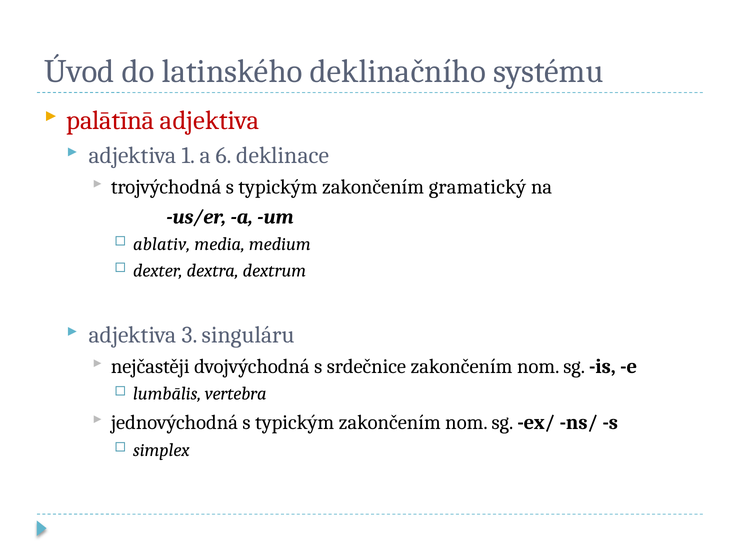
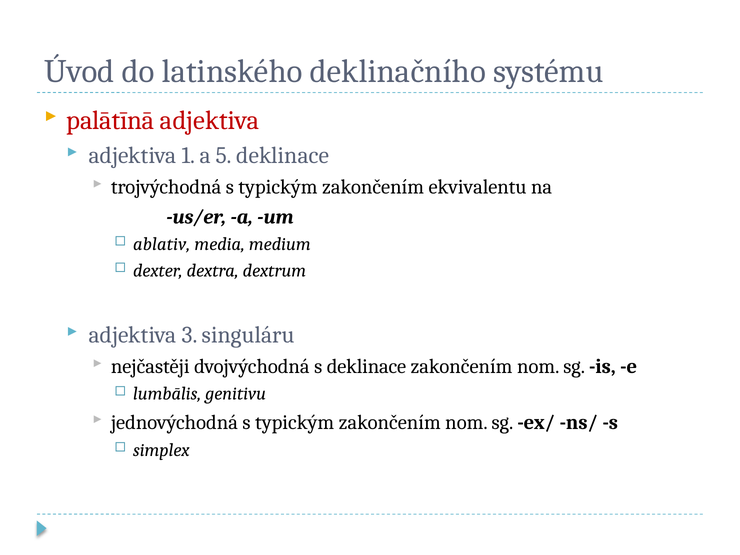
6: 6 -> 5
gramatický: gramatický -> ekvivalentu
s srdečnice: srdečnice -> deklinace
vertebra: vertebra -> genitivu
